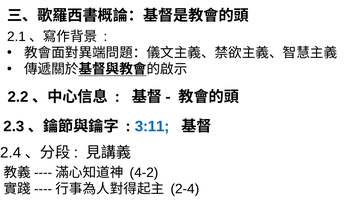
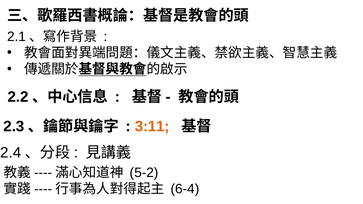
3:11 colour: blue -> orange
4-2: 4-2 -> 5-2
2-4: 2-4 -> 6-4
